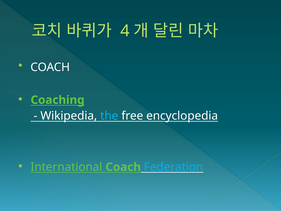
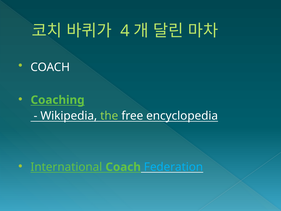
the colour: light blue -> light green
